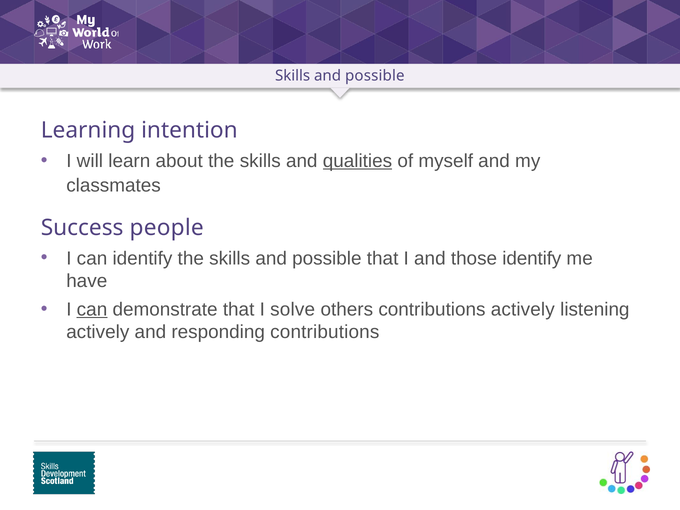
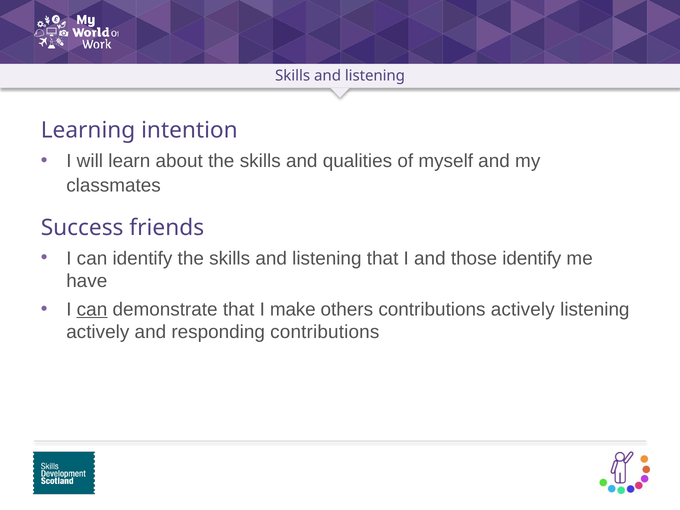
possible at (375, 76): possible -> listening
qualities underline: present -> none
people: people -> friends
the skills and possible: possible -> listening
solve: solve -> make
